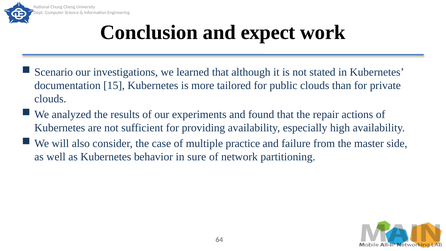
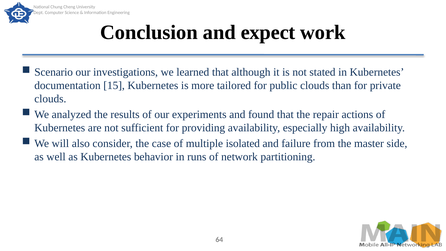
practice: practice -> isolated
sure: sure -> runs
